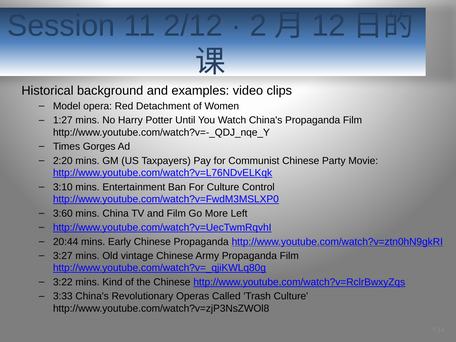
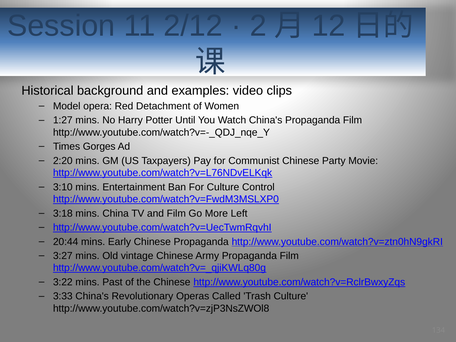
3:60: 3:60 -> 3:18
Kind: Kind -> Past
